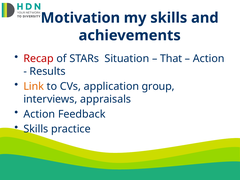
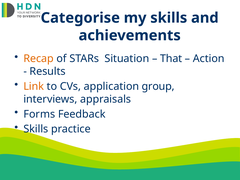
Motivation: Motivation -> Categorise
Recap colour: red -> orange
Action at (39, 114): Action -> Forms
